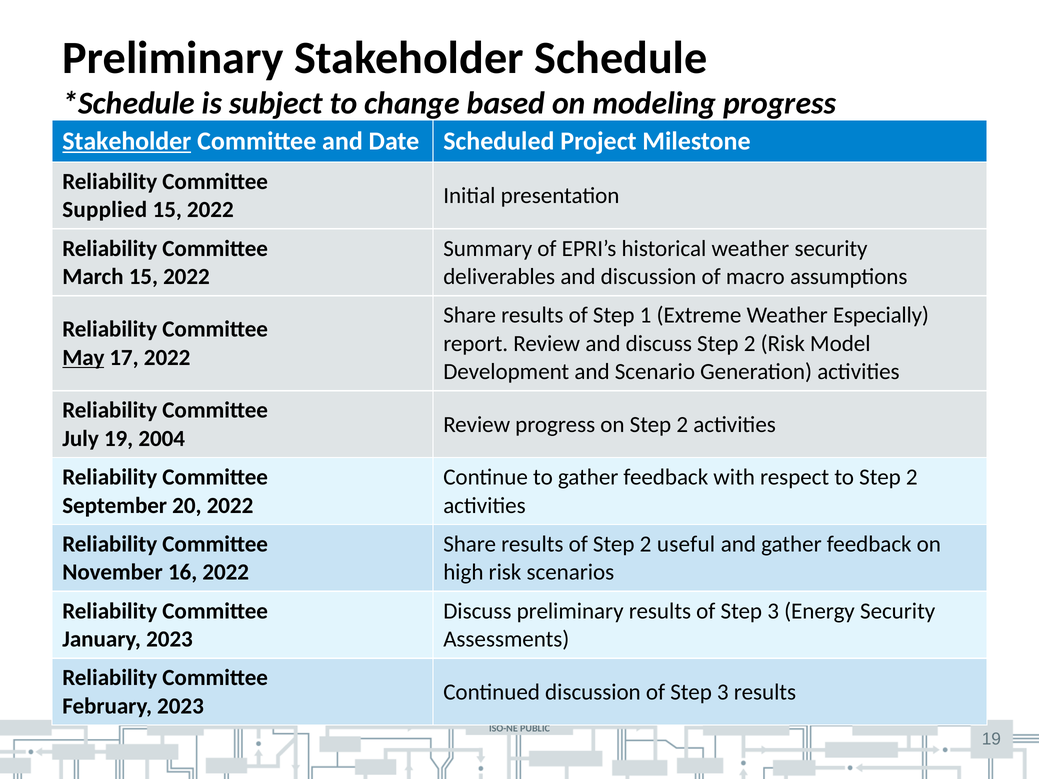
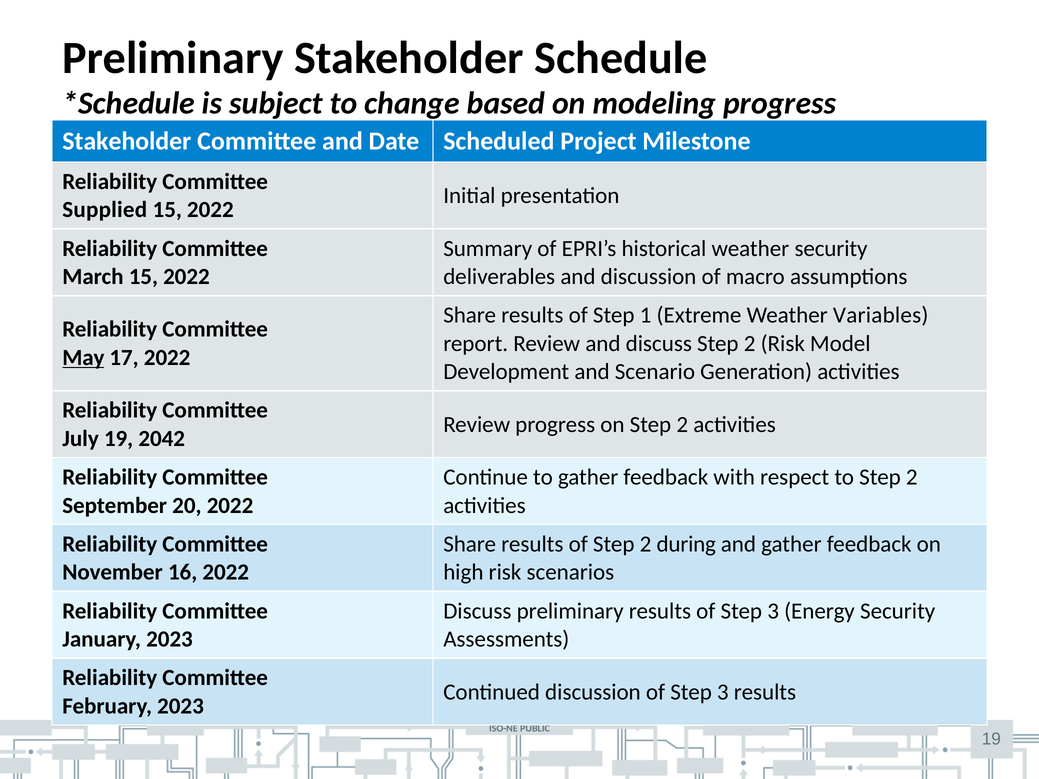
Stakeholder at (127, 141) underline: present -> none
Especially: Especially -> Variables
2004: 2004 -> 2042
useful: useful -> during
